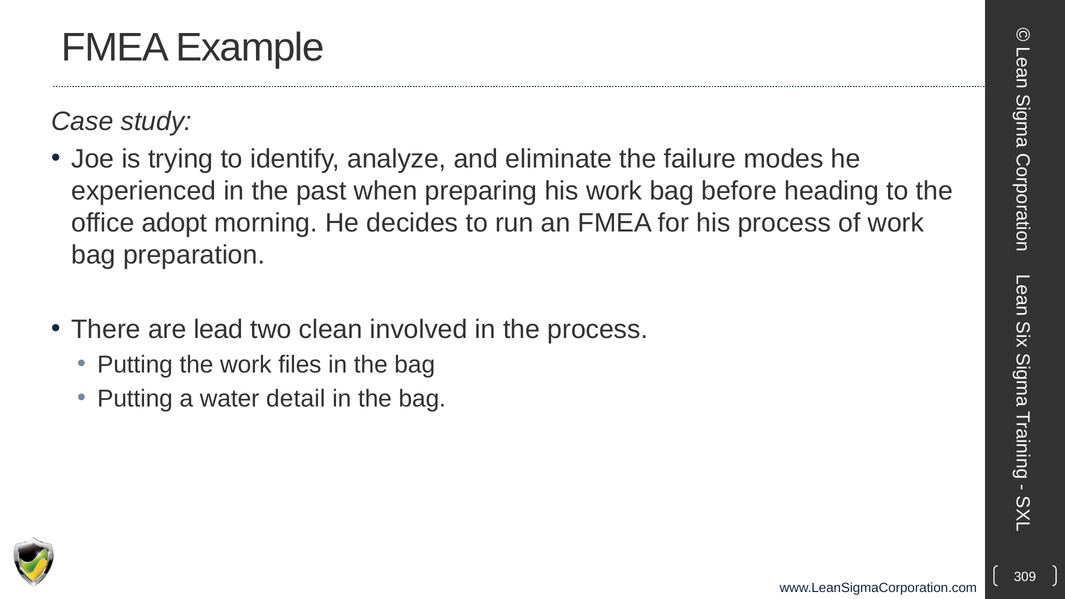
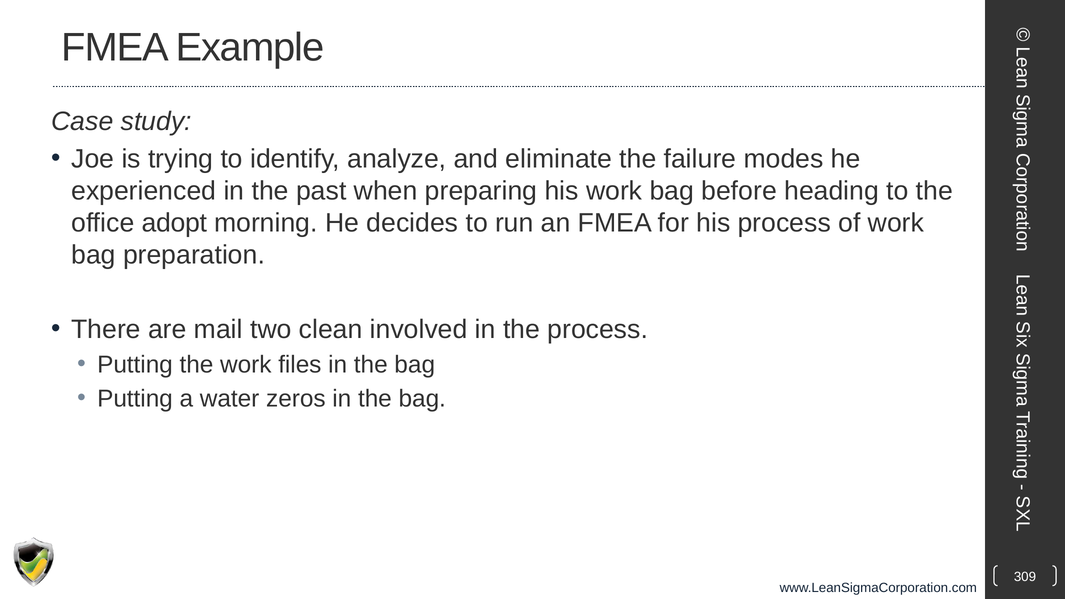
lead: lead -> mail
detail: detail -> zeros
